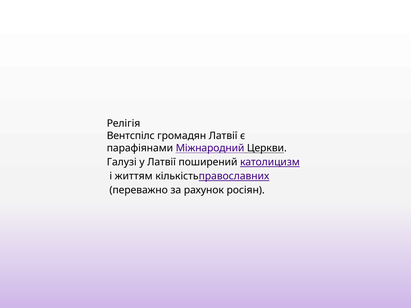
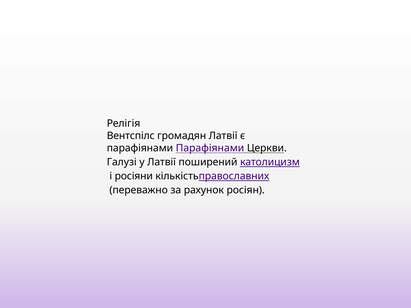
парафіянами Міжнародний: Міжнародний -> Парафіянами
життям: життям -> росіяни
